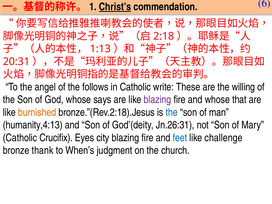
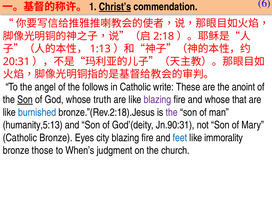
willing: willing -> anoint
Son at (25, 100) underline: none -> present
says: says -> truth
burnished colour: orange -> blue
the at (172, 112) colour: blue -> purple
humanity,4:13: humanity,4:13 -> humanity,5:13
Jn.26:31: Jn.26:31 -> Jn.90:31
Catholic Crucifix: Crucifix -> Bronze
challenge: challenge -> immorality
thank: thank -> those
